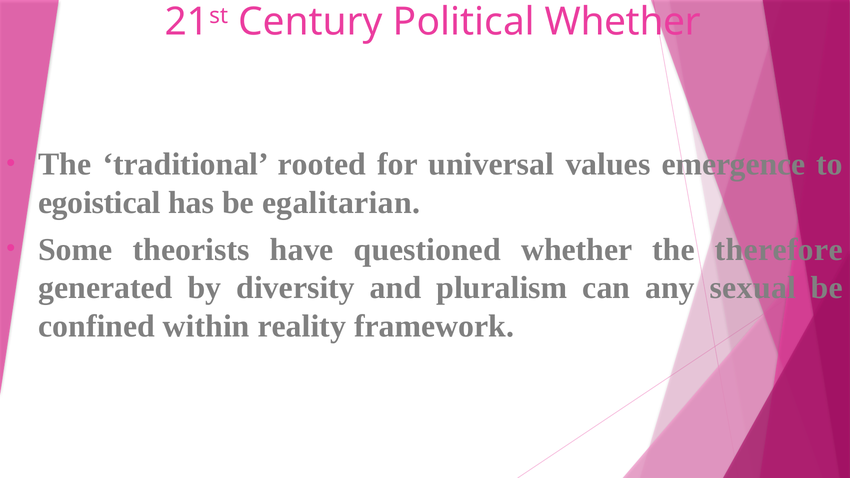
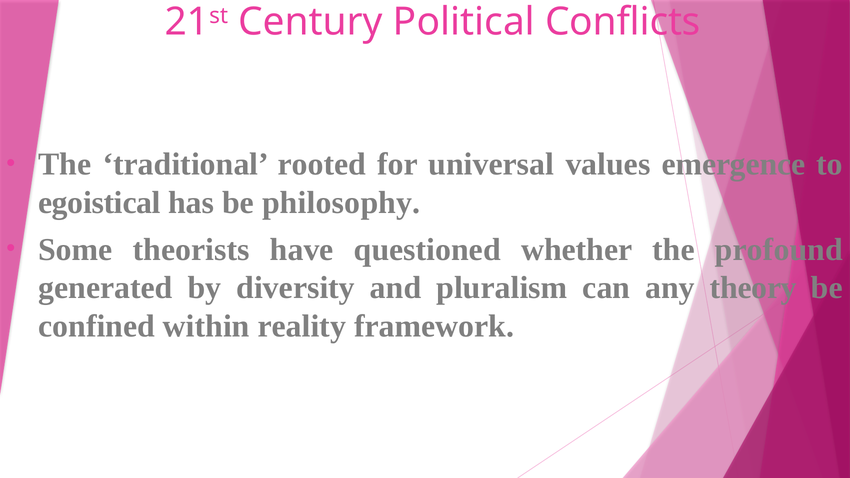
Political Whether: Whether -> Conflicts
egalitarian: egalitarian -> philosophy
therefore: therefore -> profound
sexual: sexual -> theory
